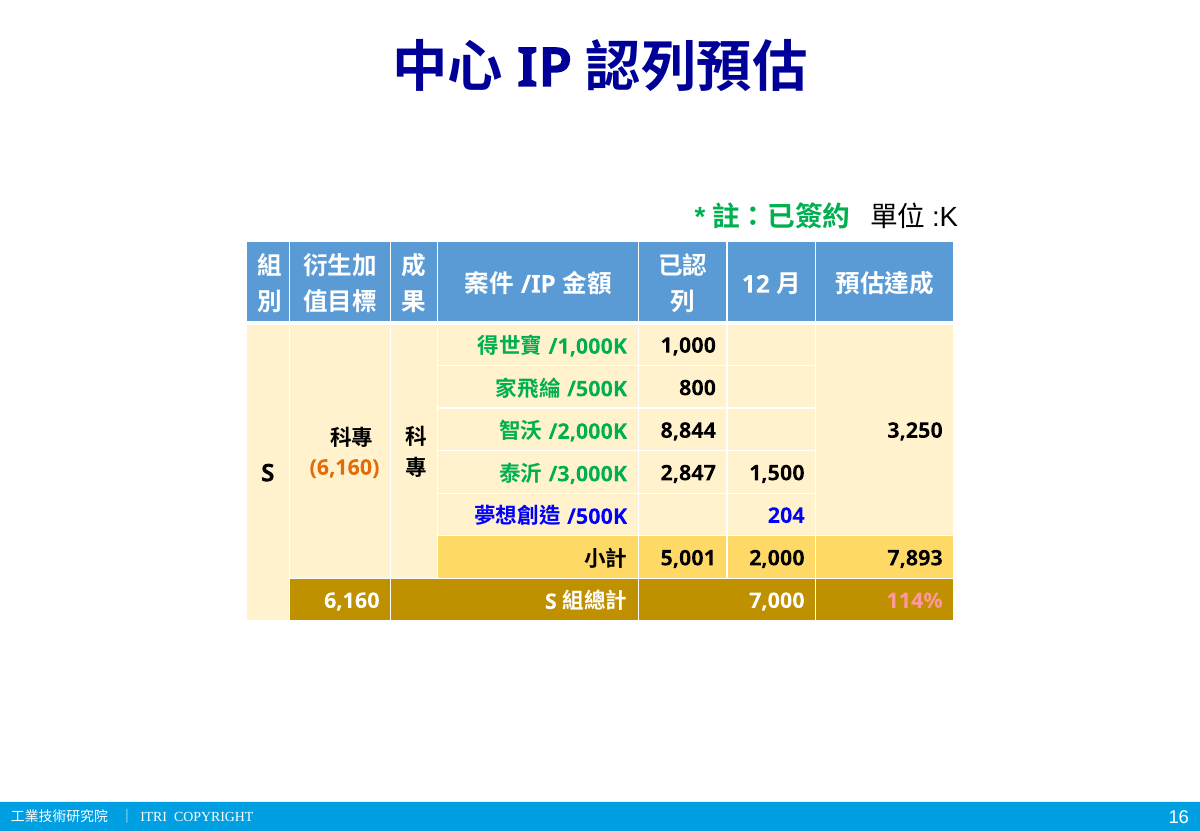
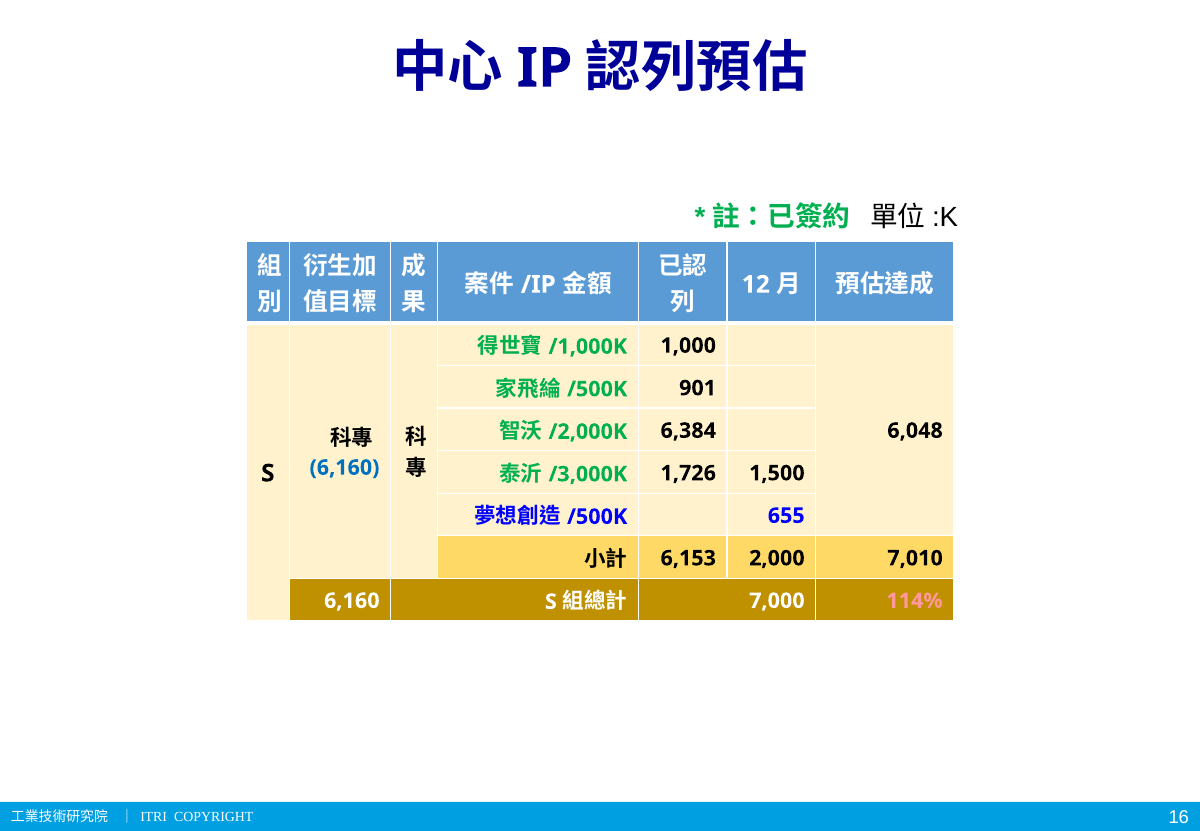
800: 800 -> 901
8,844: 8,844 -> 6,384
3,250: 3,250 -> 6,048
6,160 at (344, 467) colour: orange -> blue
2,847: 2,847 -> 1,726
204: 204 -> 655
5,001: 5,001 -> 6,153
7,893: 7,893 -> 7,010
